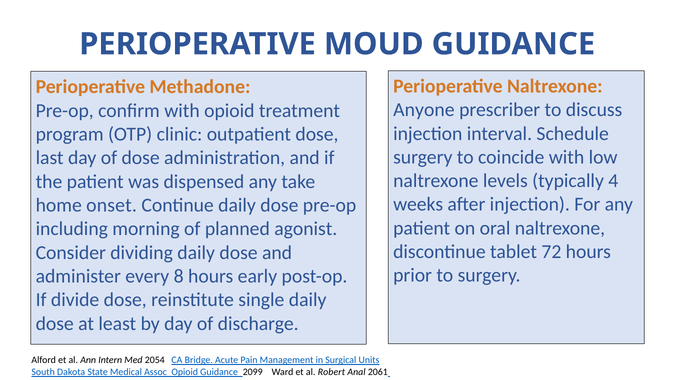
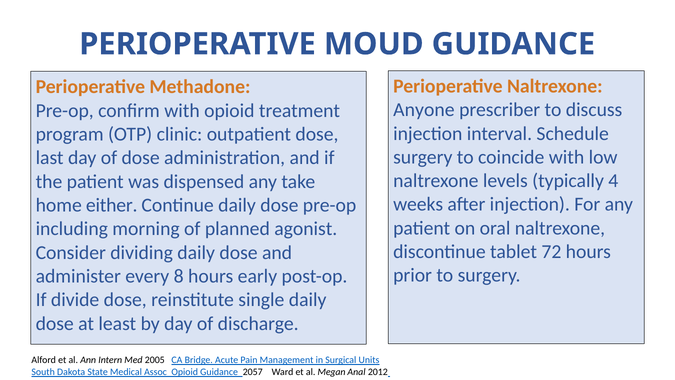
onset: onset -> either
2054: 2054 -> 2005
2099: 2099 -> 2057
Robert: Robert -> Megan
2061: 2061 -> 2012
